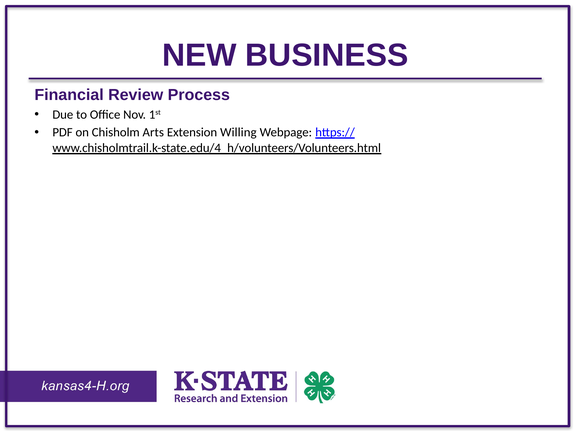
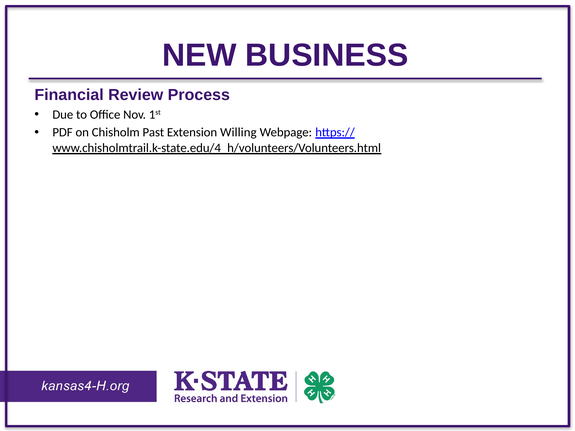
Arts: Arts -> Past
